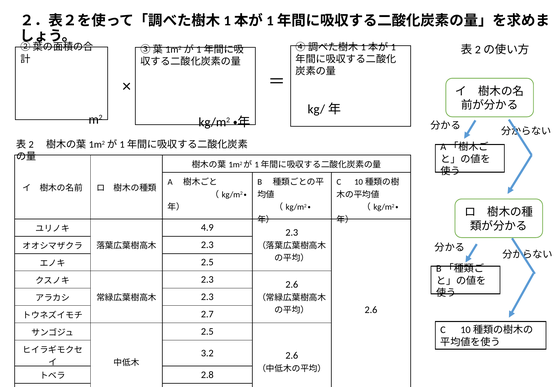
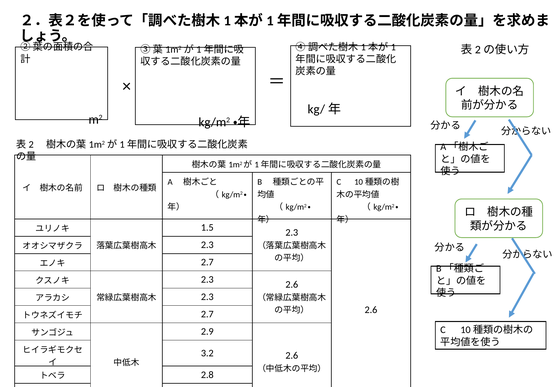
4.9: 4.9 -> 1.5
2.5 at (207, 262): 2.5 -> 2.7
2.5 at (207, 332): 2.5 -> 2.9
